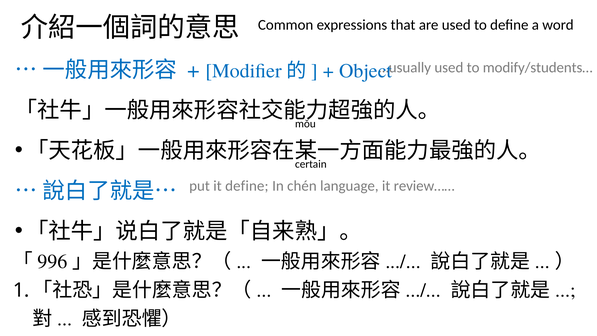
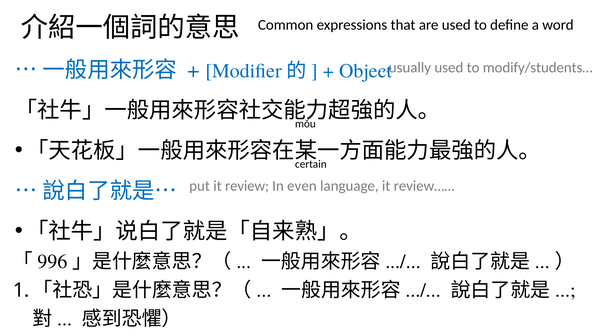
it define: define -> review
chén: chén -> even
